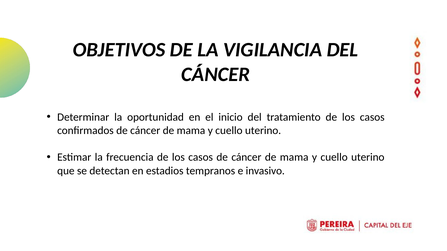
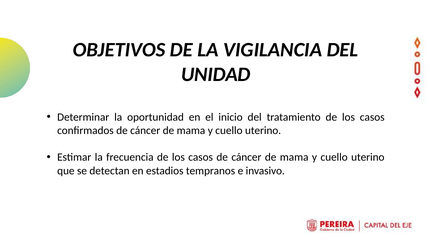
CÁNCER at (216, 74): CÁNCER -> UNIDAD
